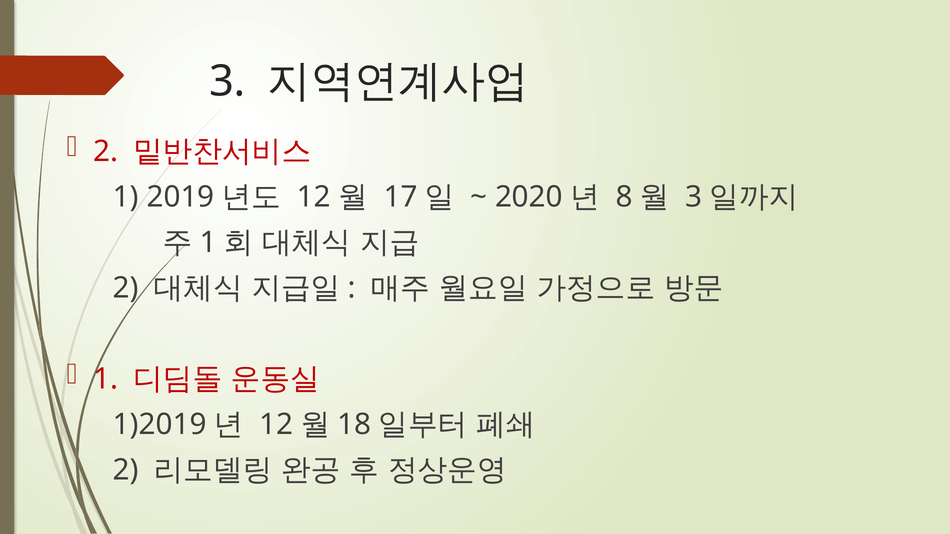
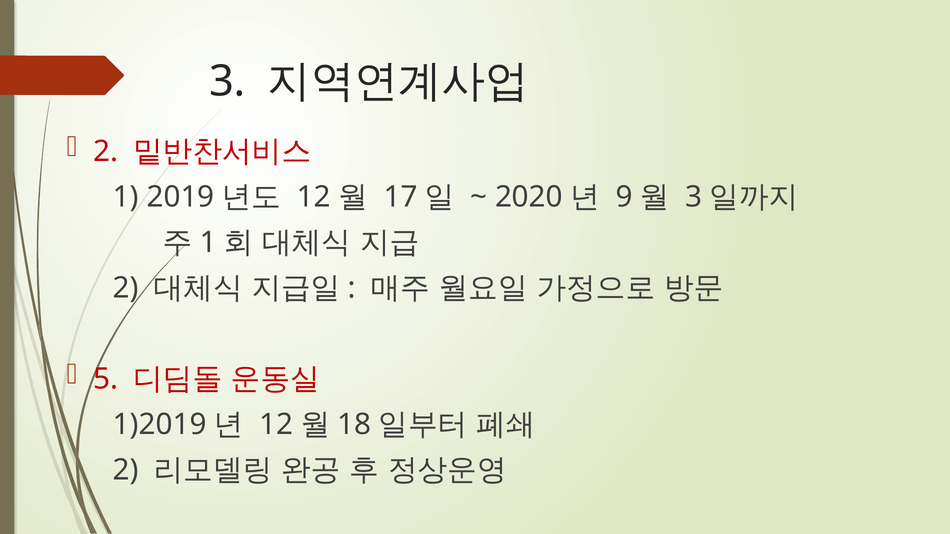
8: 8 -> 9
1 at (106, 379): 1 -> 5
